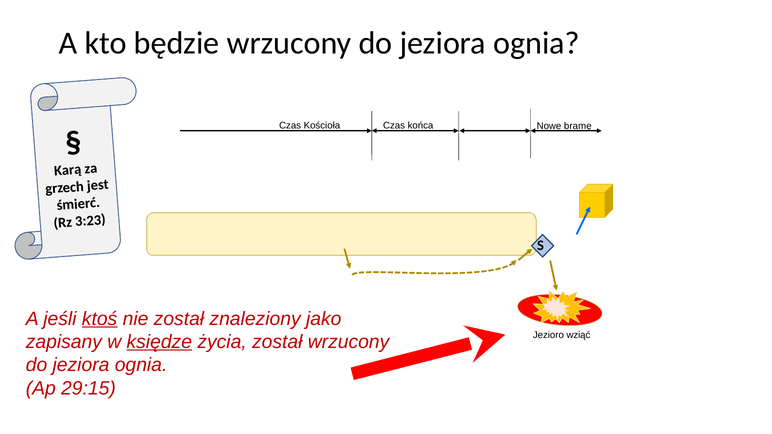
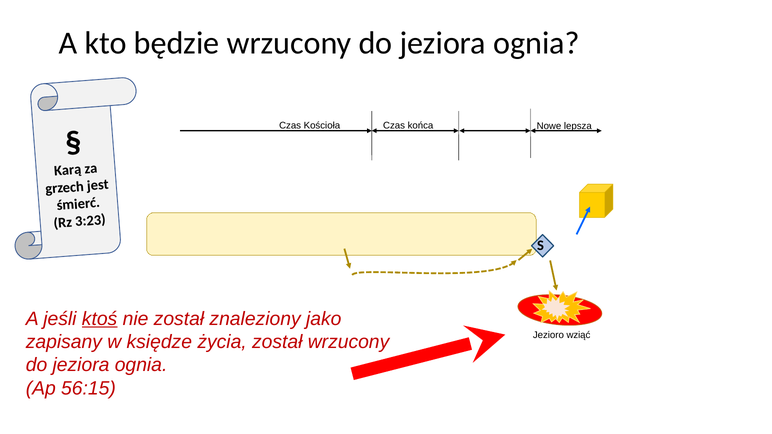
bramę: bramę -> lepsza
księdze underline: present -> none
29:15: 29:15 -> 56:15
